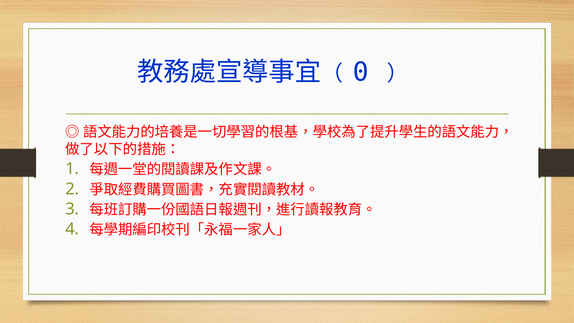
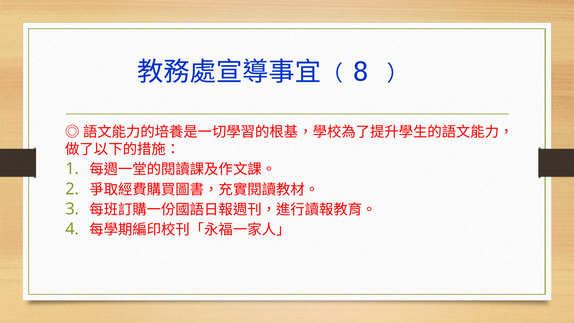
0: 0 -> 8
